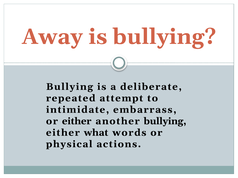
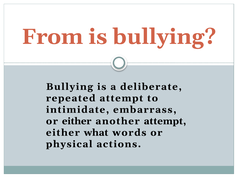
Away: Away -> From
another bullying: bullying -> attempt
